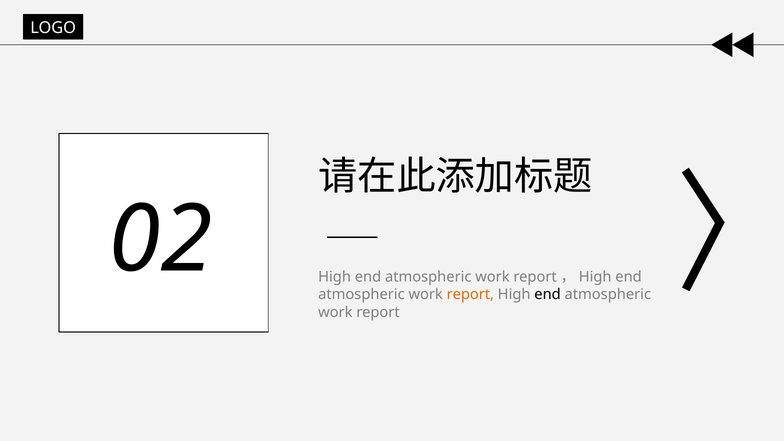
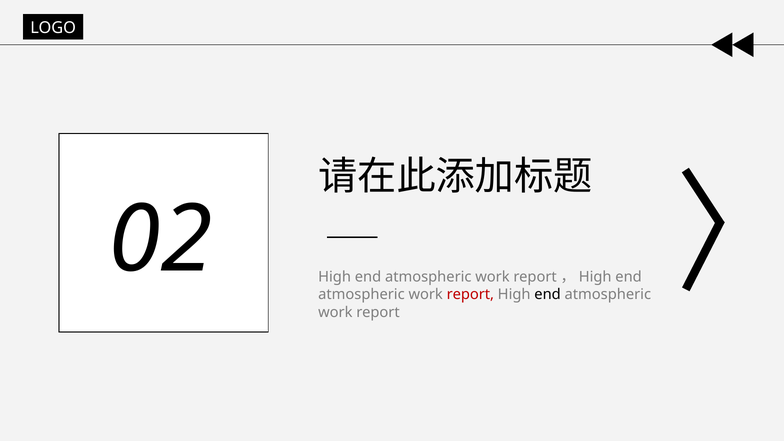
report at (470, 295) colour: orange -> red
